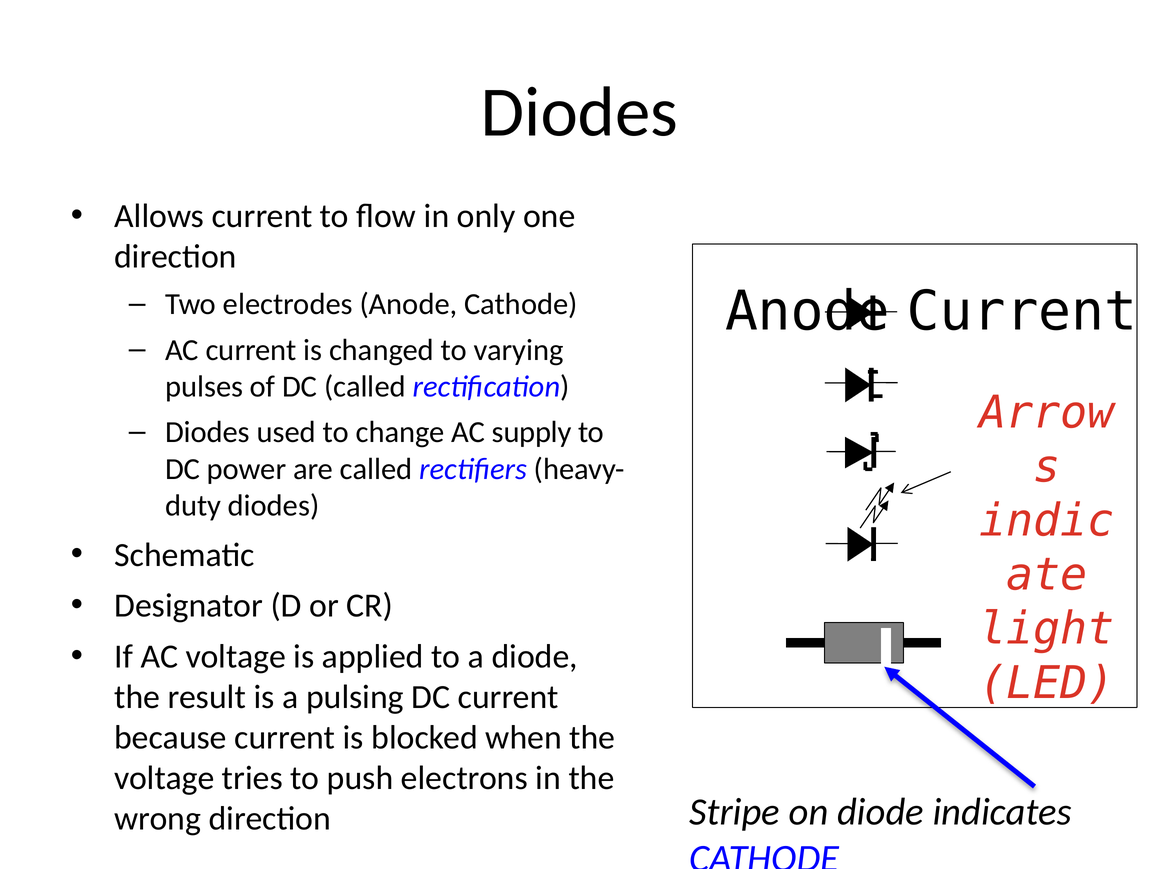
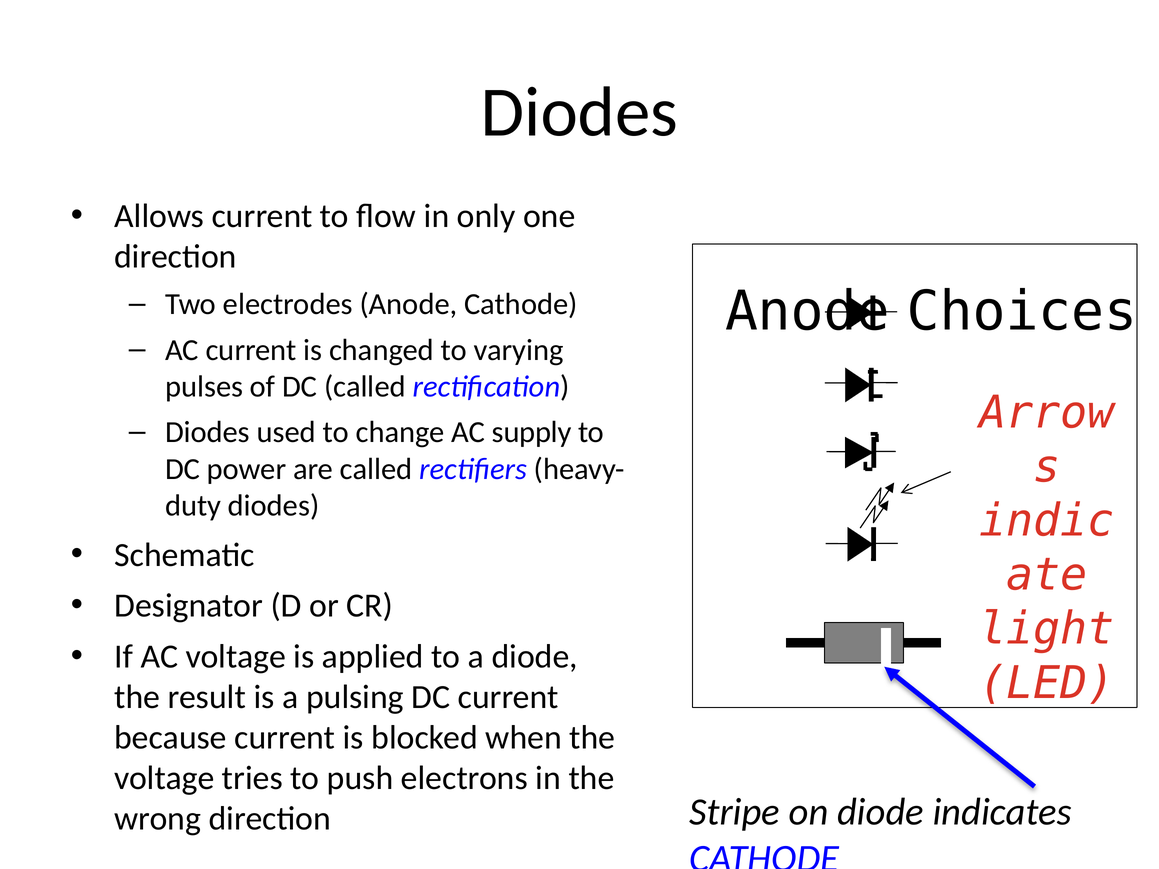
Anode Current: Current -> Choices
